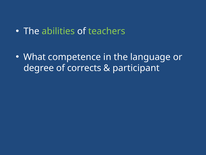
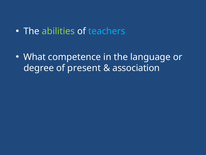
teachers colour: light green -> light blue
corrects: corrects -> present
participant: participant -> association
